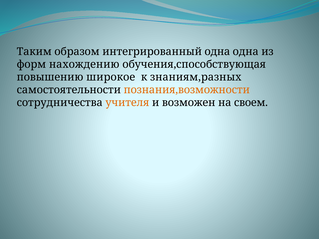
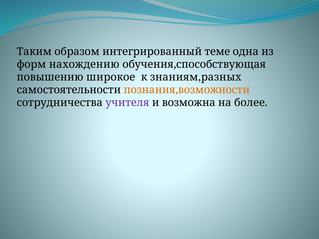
интегрированный одна: одна -> теме
учителя colour: orange -> purple
возможен: возможен -> возможна
своем: своем -> более
